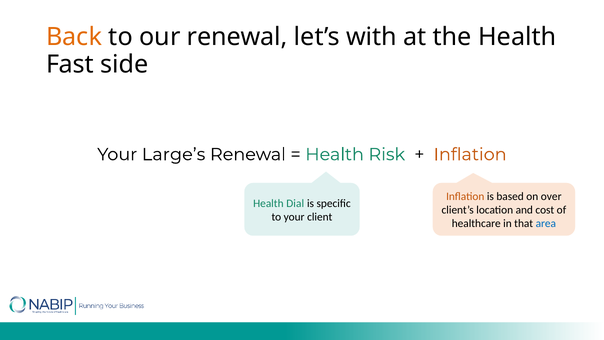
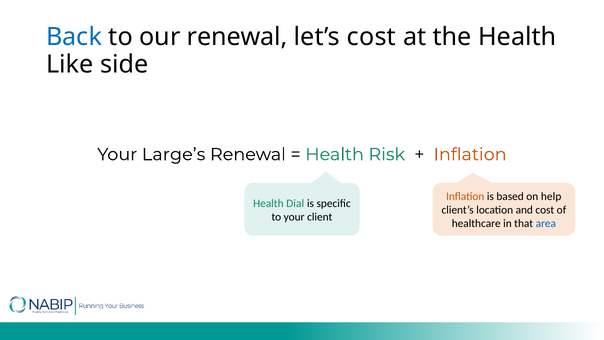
Back colour: orange -> blue
let’s with: with -> cost
Fast: Fast -> Like
over: over -> help
